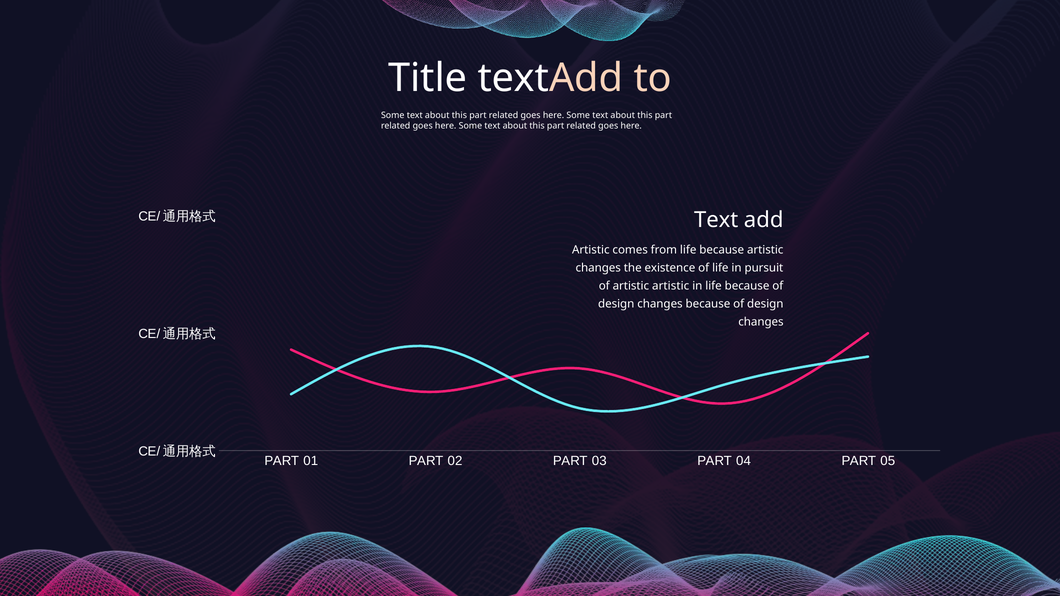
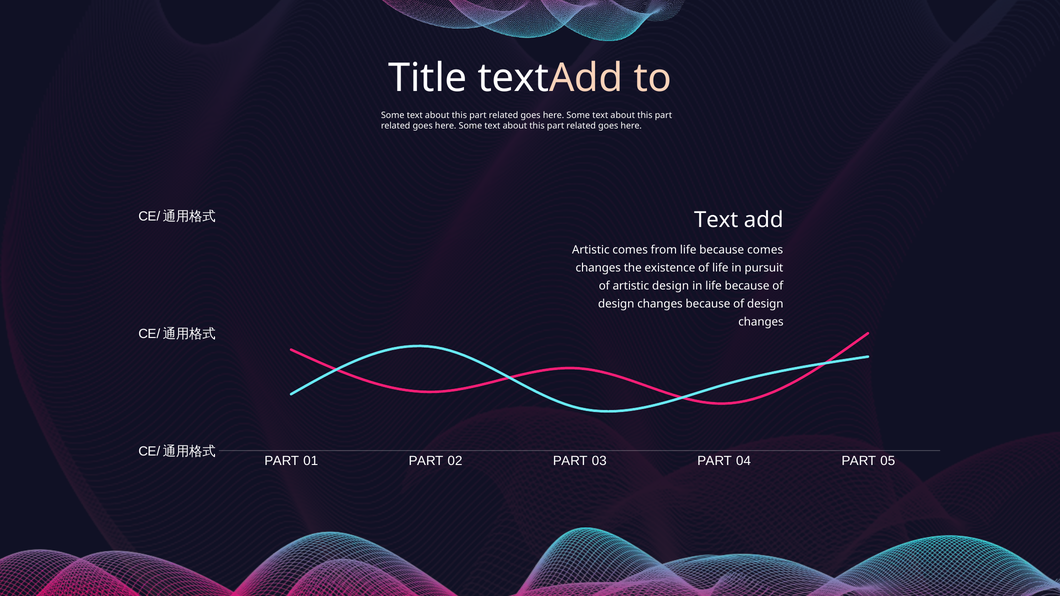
because artistic: artistic -> comes
artistic artistic: artistic -> design
